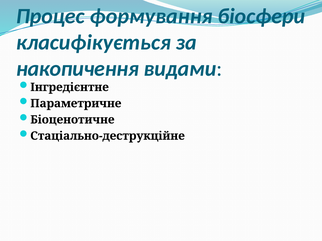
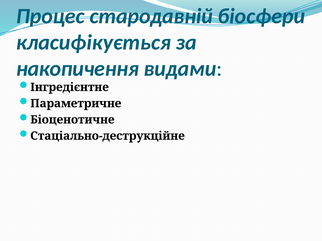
формування: формування -> стародавній
